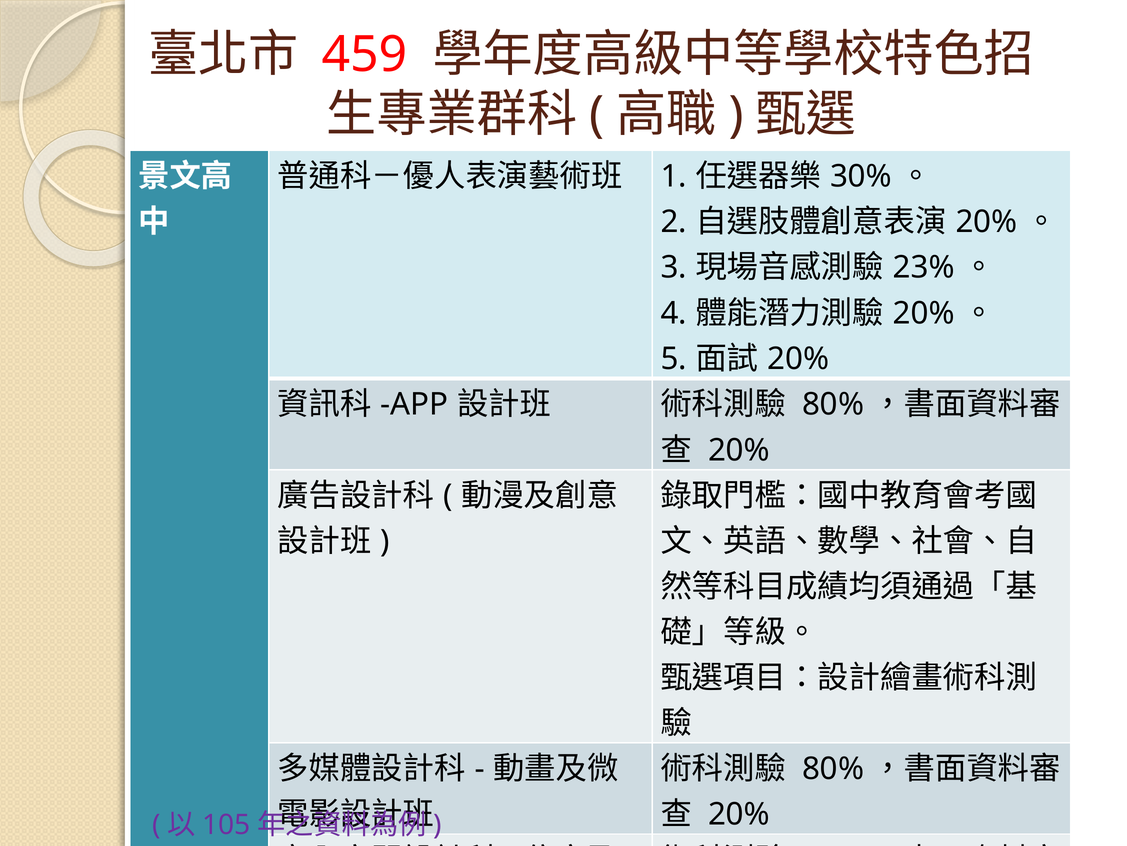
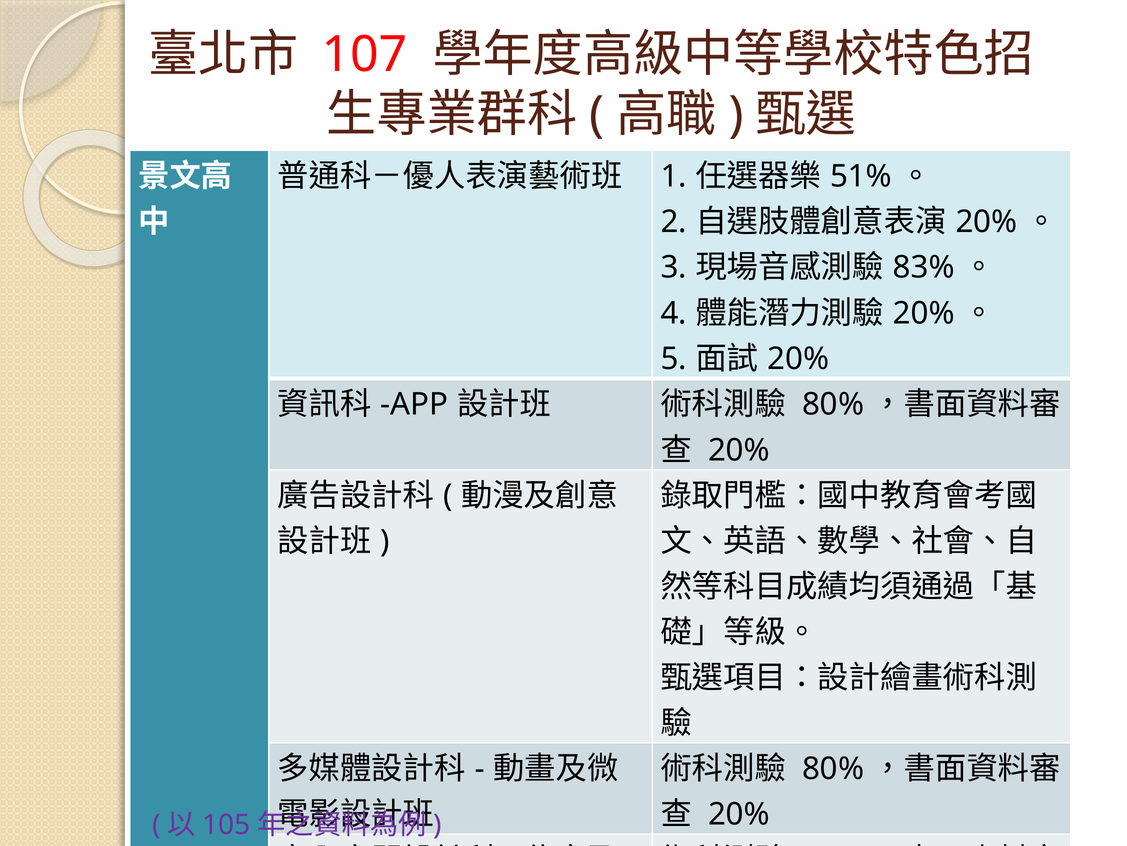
459: 459 -> 107
30%: 30% -> 51%
23%: 23% -> 83%
